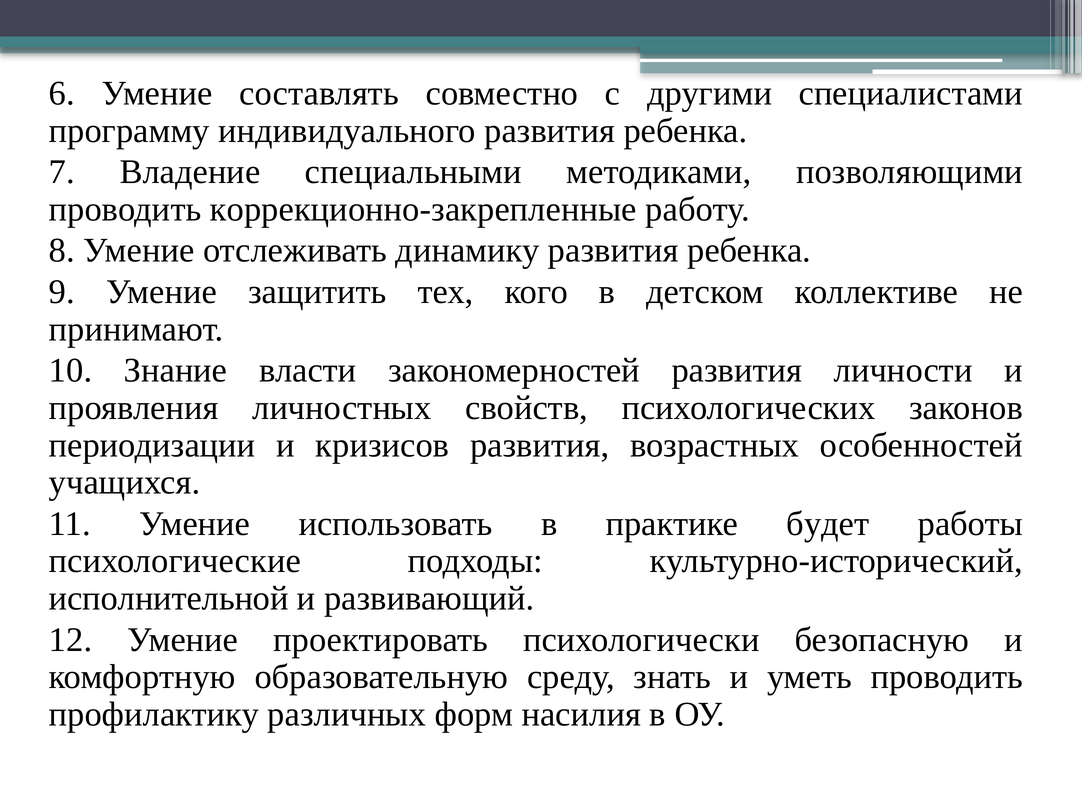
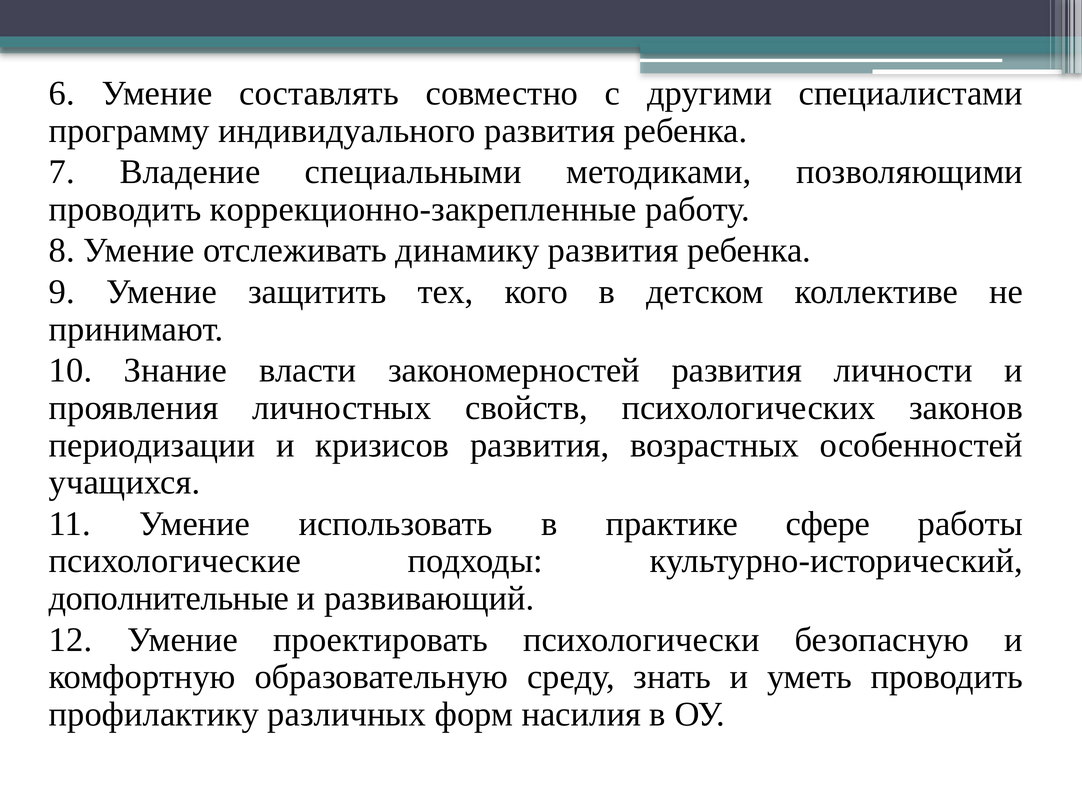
будет: будет -> сфере
исполнительной: исполнительной -> дополнительные
